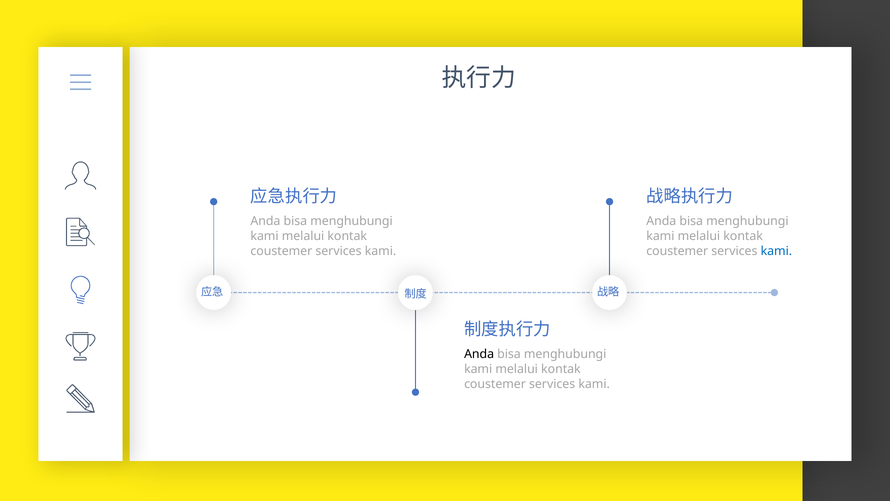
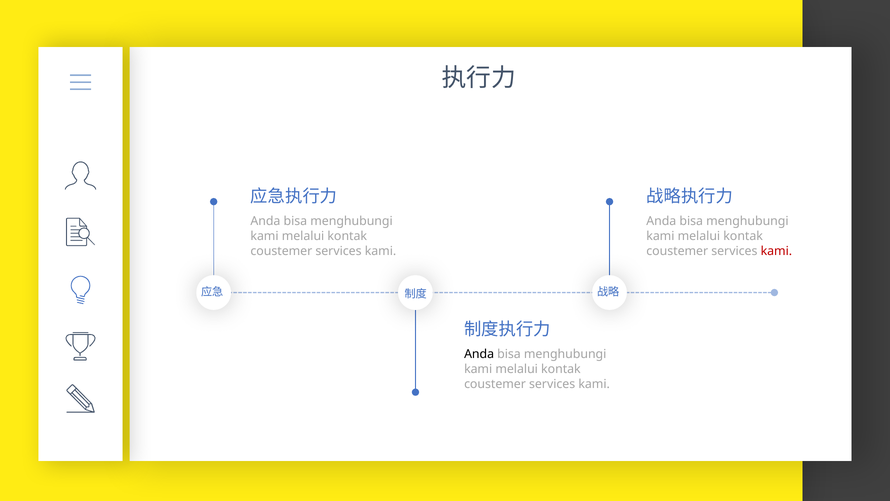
kami at (776, 251) colour: blue -> red
